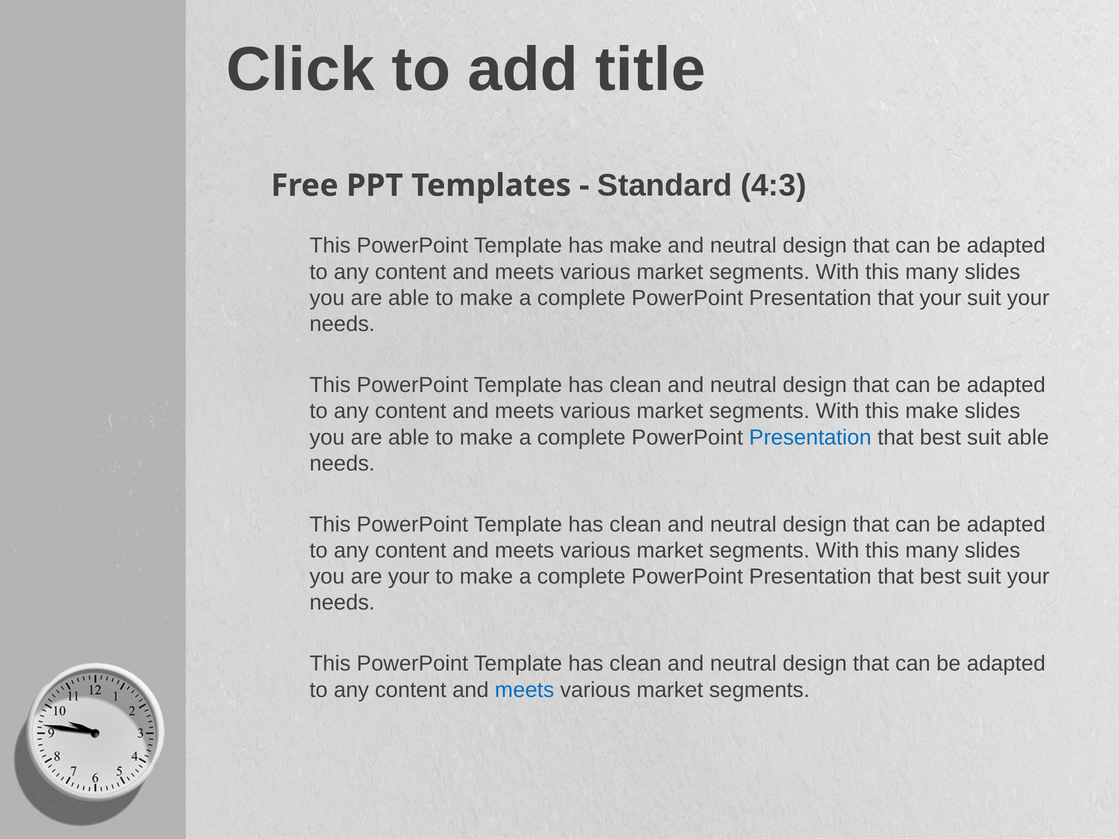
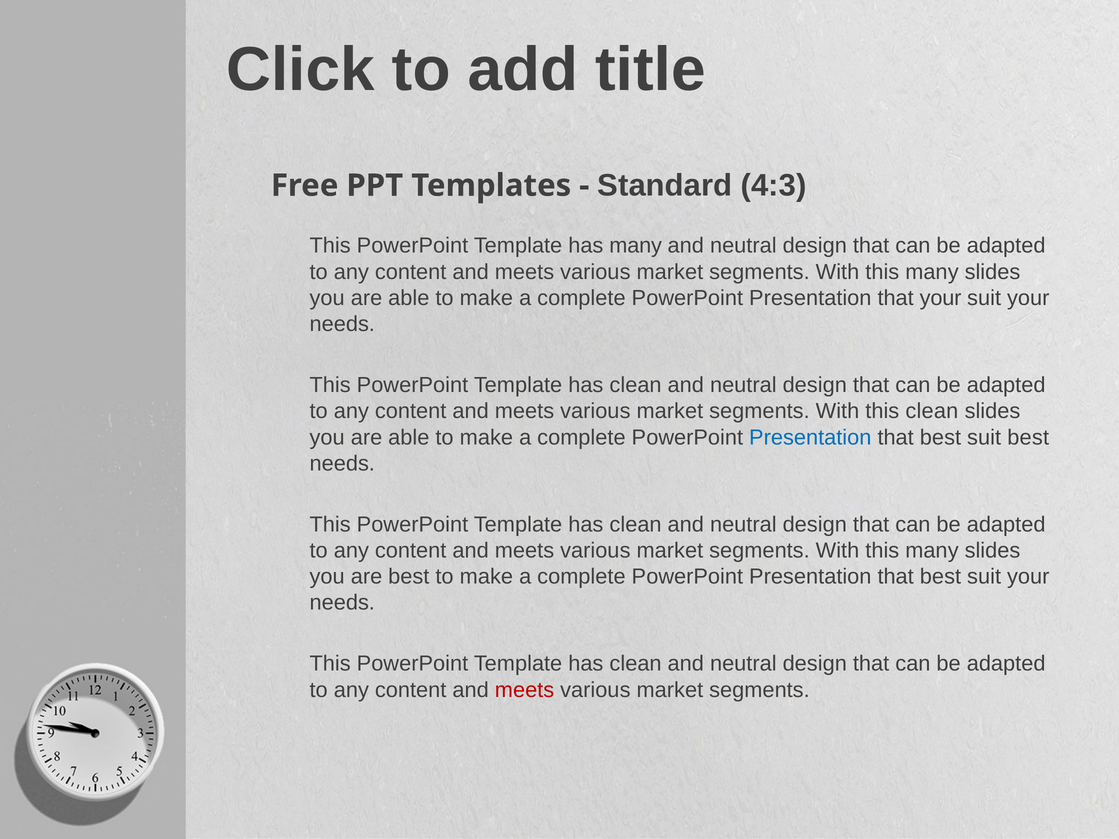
has make: make -> many
this make: make -> clean
suit able: able -> best
are your: your -> best
meets at (525, 690) colour: blue -> red
